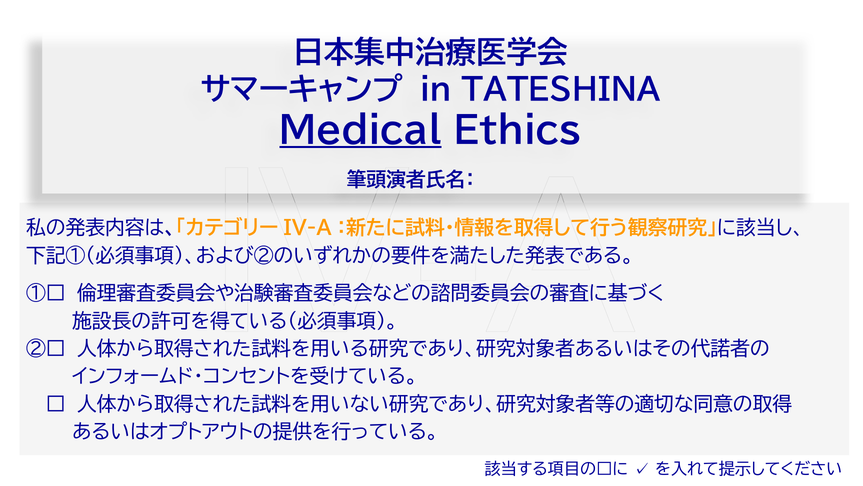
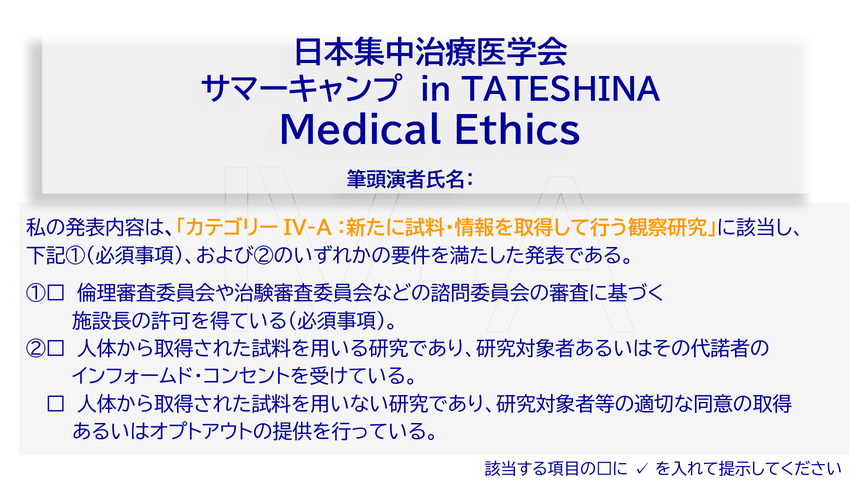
Medical underline: present -> none
